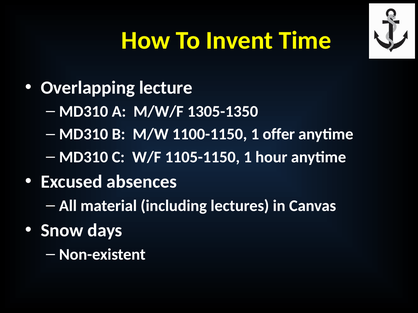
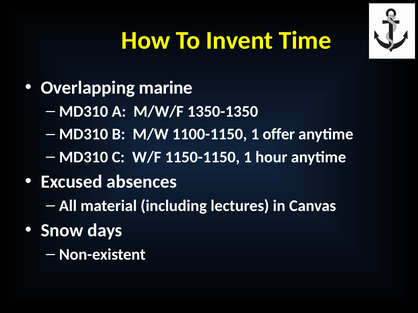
lecture: lecture -> marine
1305-1350: 1305-1350 -> 1350-1350
1105-1150: 1105-1150 -> 1150-1150
